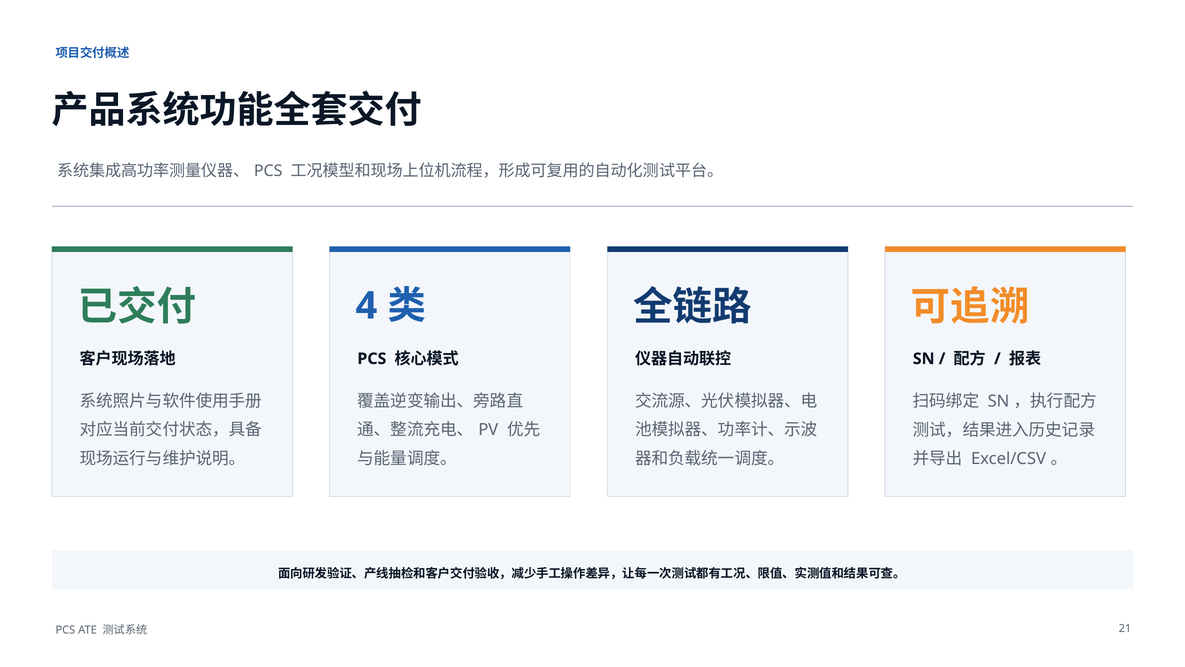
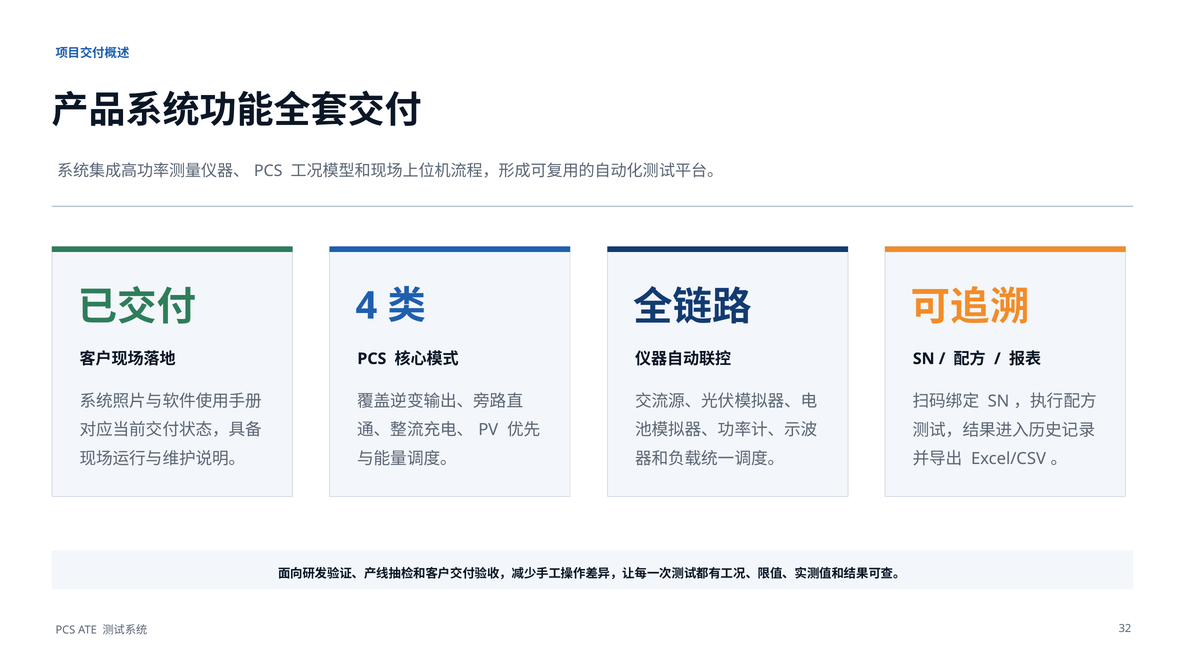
21: 21 -> 32
